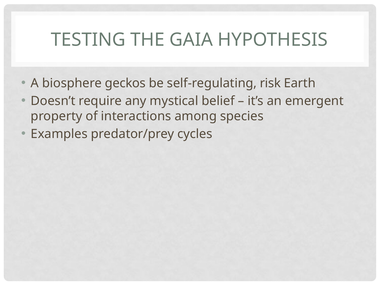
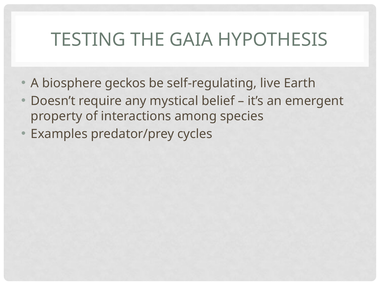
risk: risk -> live
